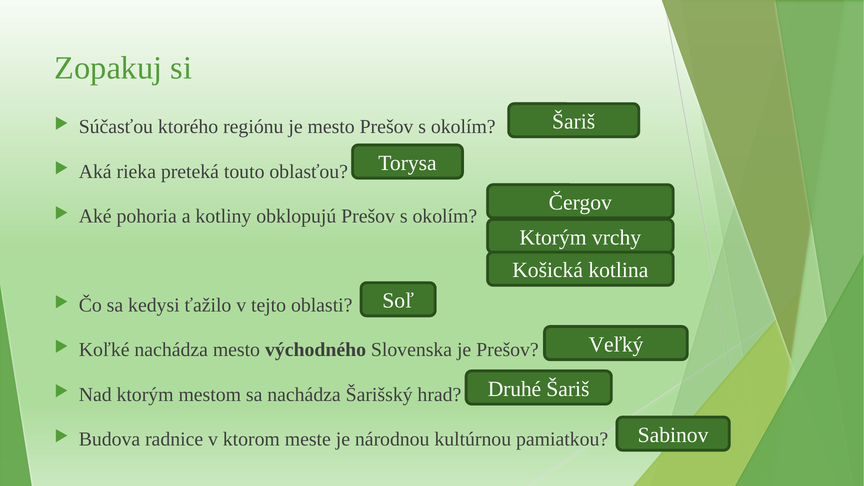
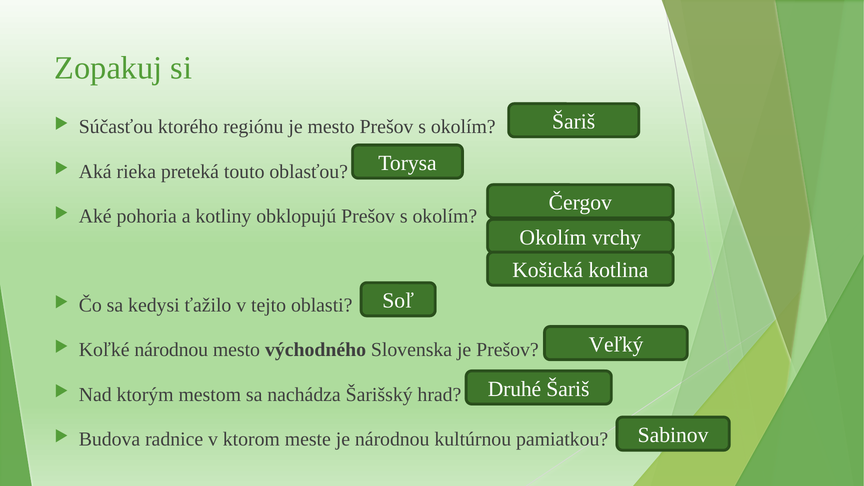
Ktorým at (553, 237): Ktorým -> Okolím
Koľké nachádza: nachádza -> národnou
